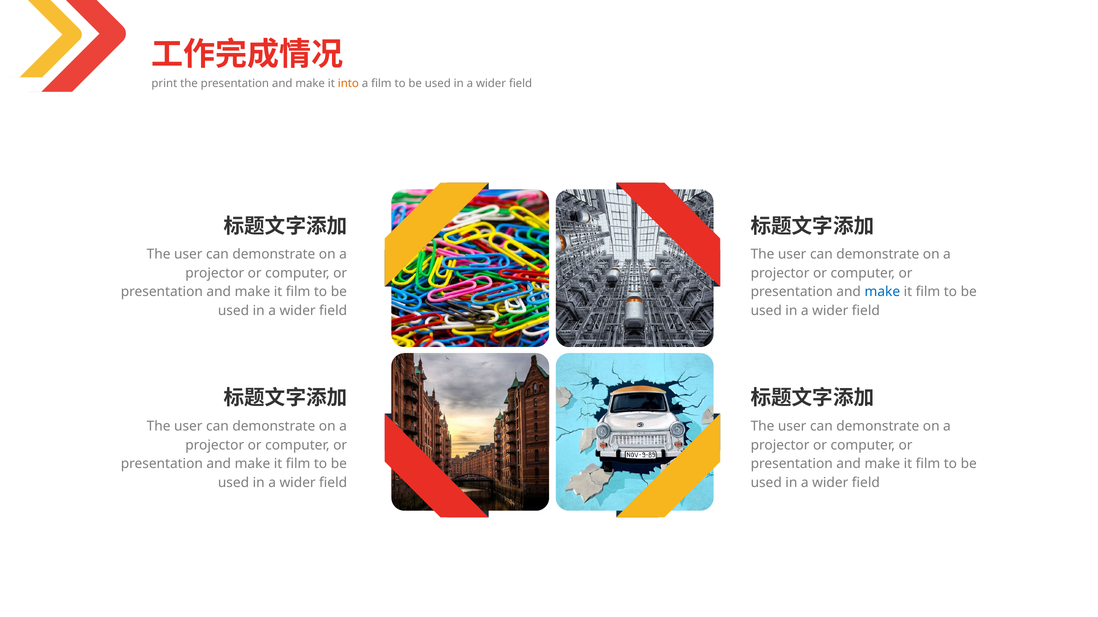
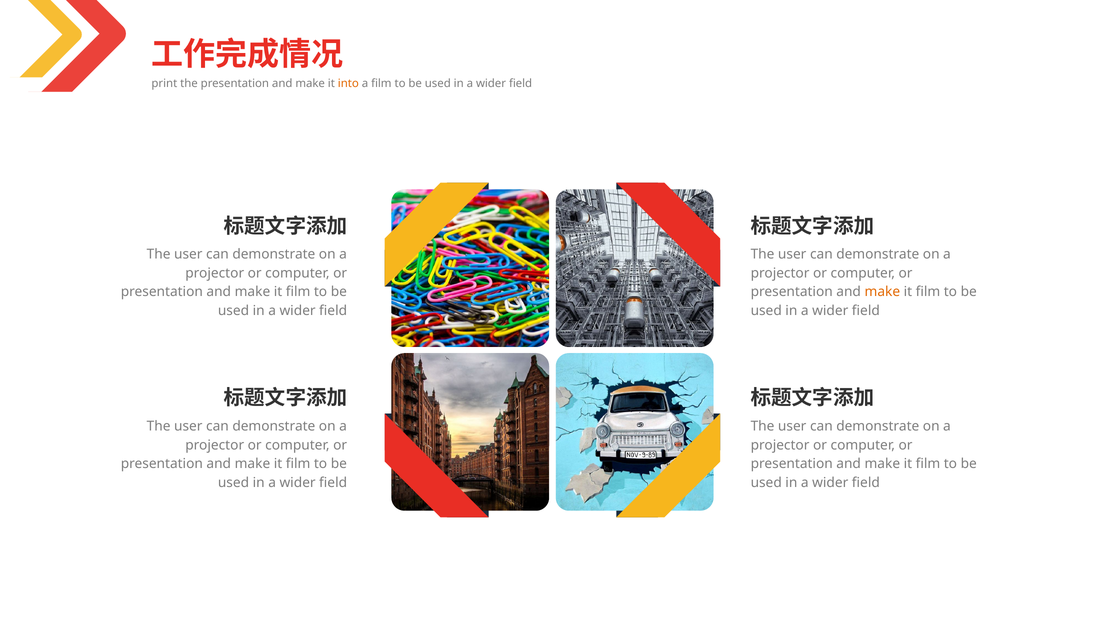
make at (882, 292) colour: blue -> orange
